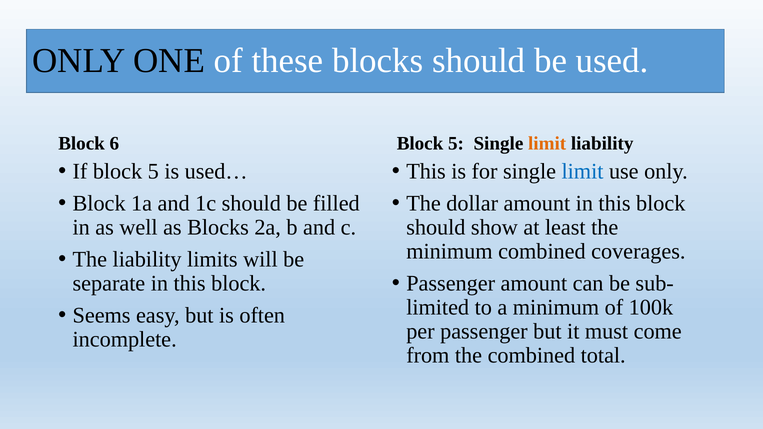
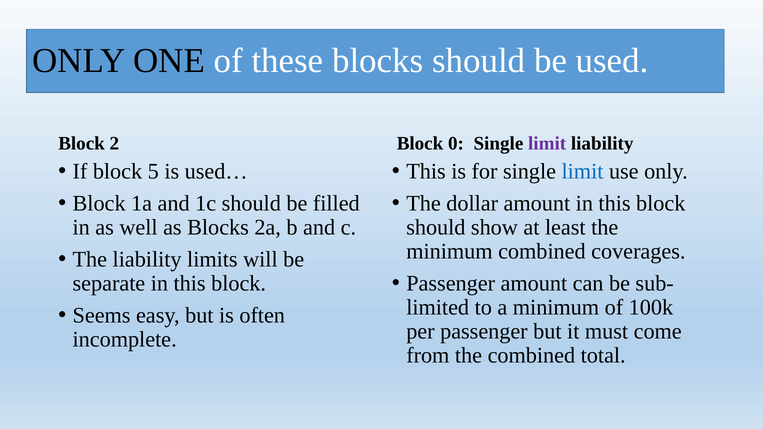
6: 6 -> 2
5 at (456, 144): 5 -> 0
limit at (547, 144) colour: orange -> purple
